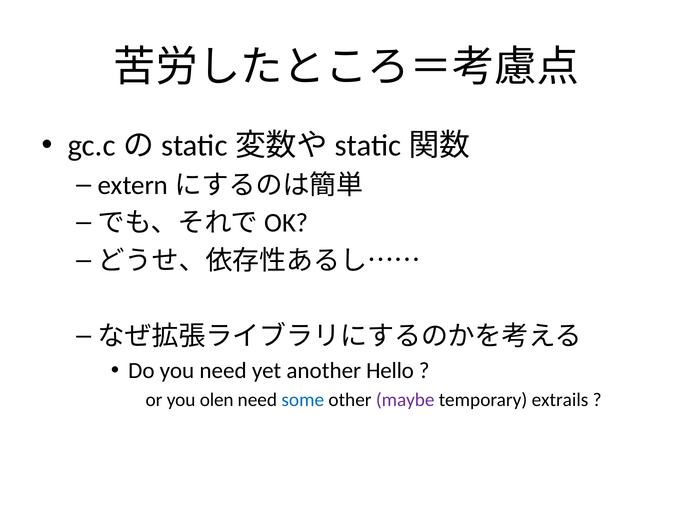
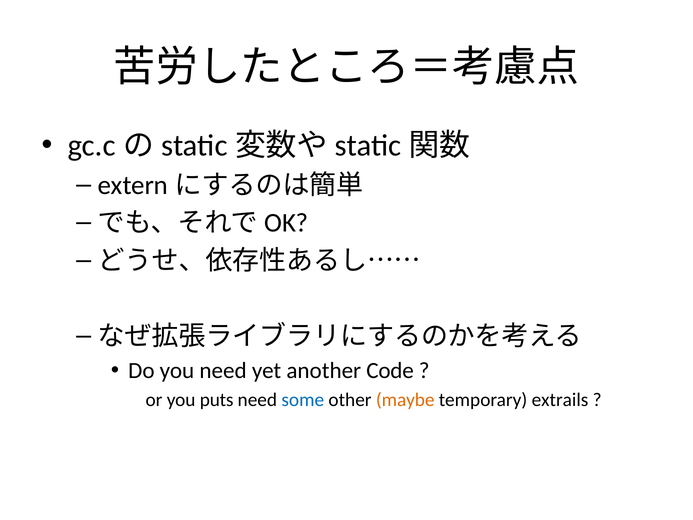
Hello: Hello -> Code
olen: olen -> puts
maybe colour: purple -> orange
